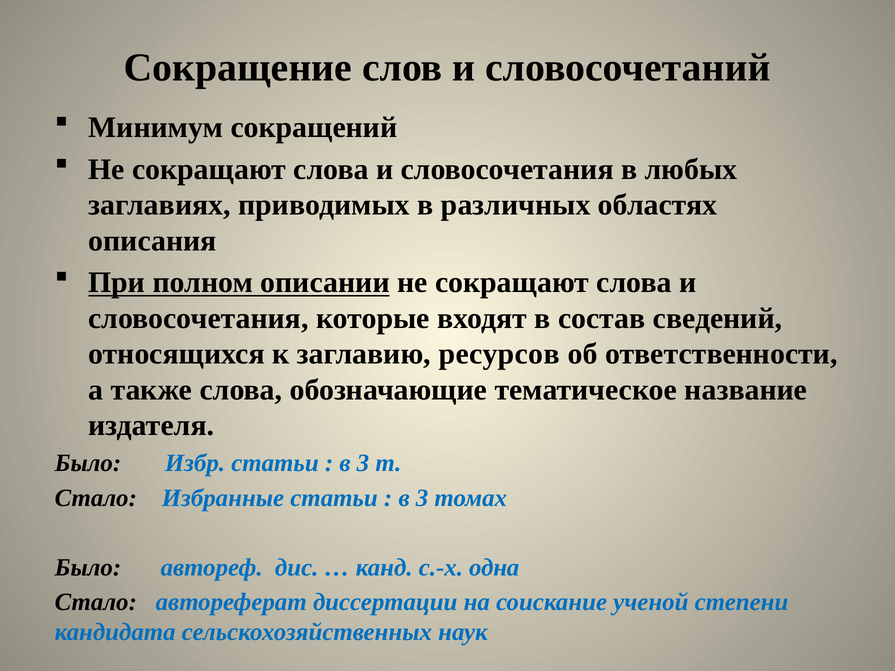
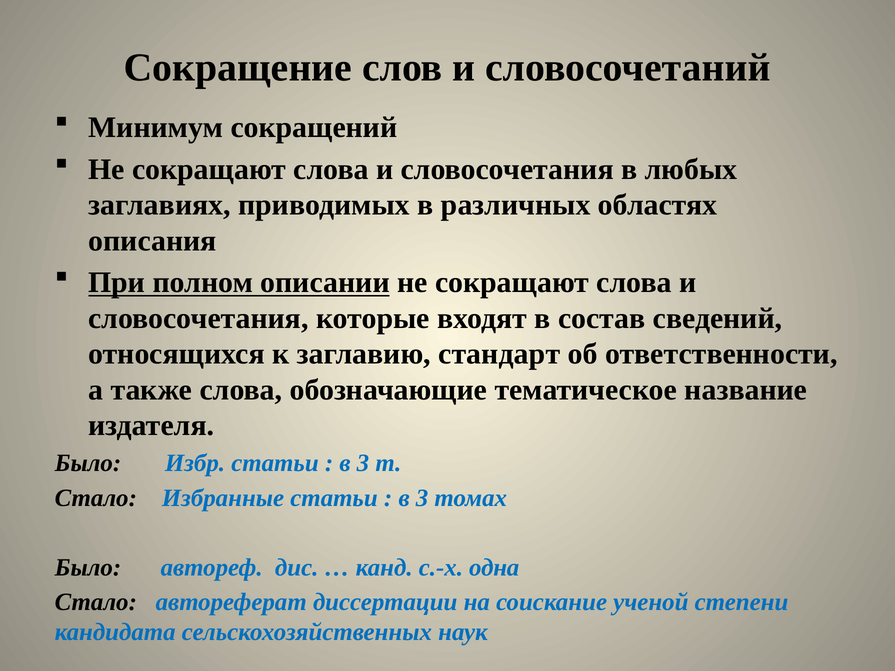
ресурсов: ресурсов -> стандарт
